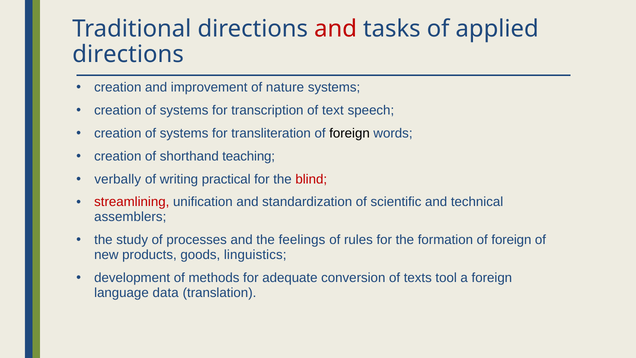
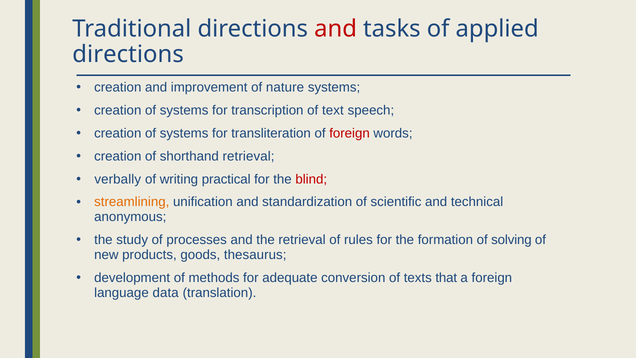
foreign at (350, 133) colour: black -> red
shorthand teaching: teaching -> retrieval
streamlining colour: red -> orange
assemblers: assemblers -> anonymous
the feelings: feelings -> retrieval
formation of foreign: foreign -> solving
linguistics: linguistics -> thesaurus
tool: tool -> that
